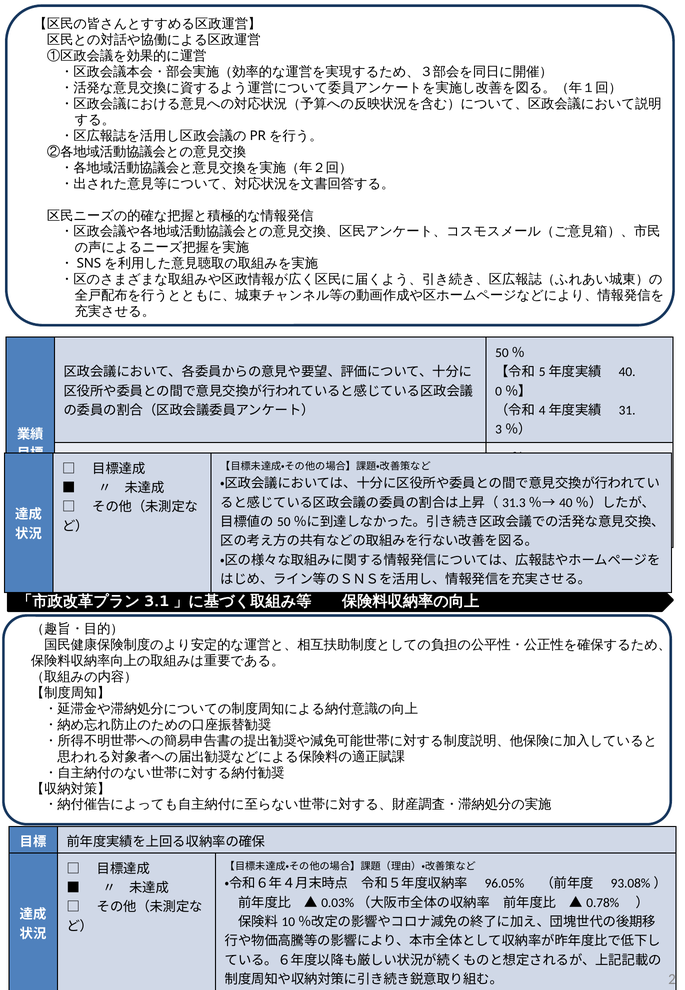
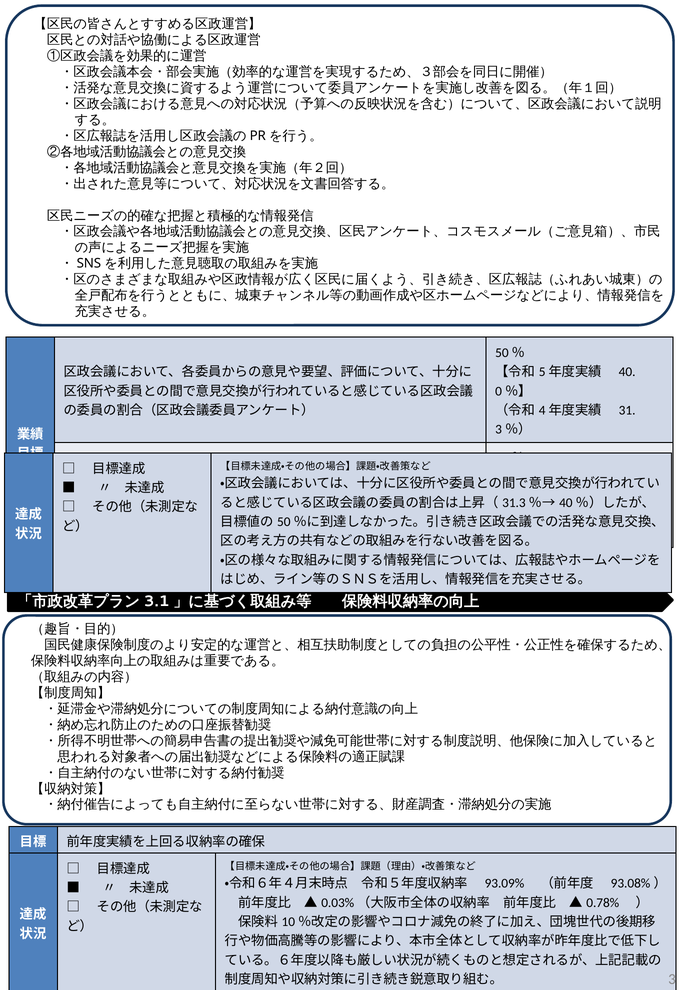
96.05%: 96.05% -> 93.09%
2: 2 -> 3
